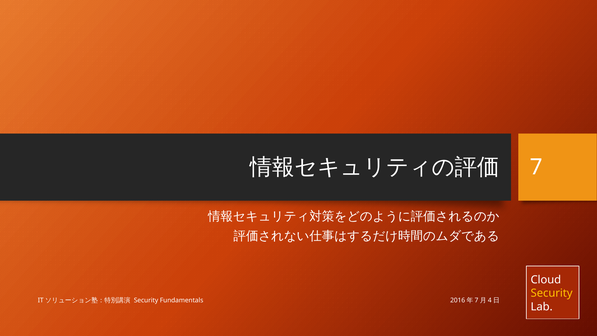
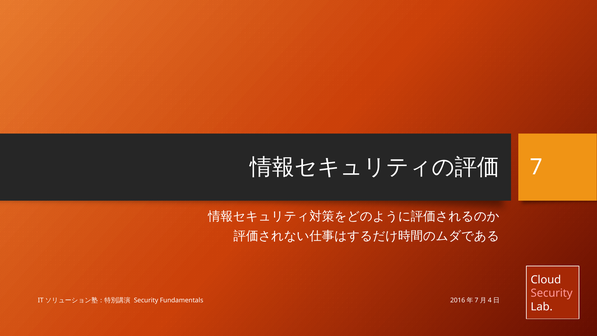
Security at (552, 293) colour: yellow -> pink
